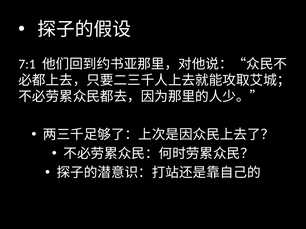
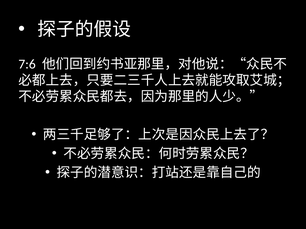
7:1: 7:1 -> 7:6
